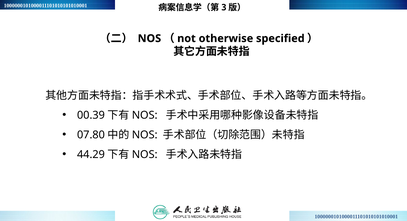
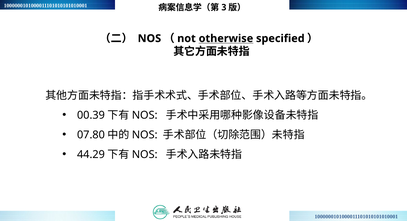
otherwise underline: none -> present
